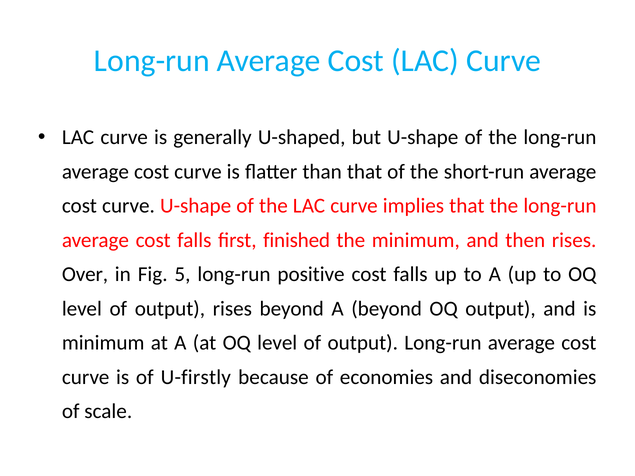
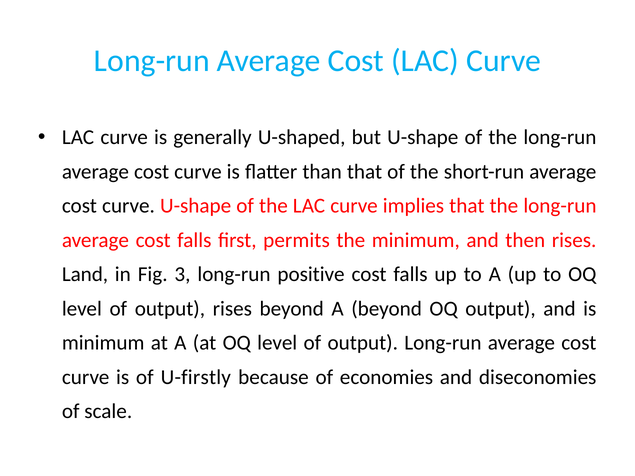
finished: finished -> permits
Over: Over -> Land
5: 5 -> 3
